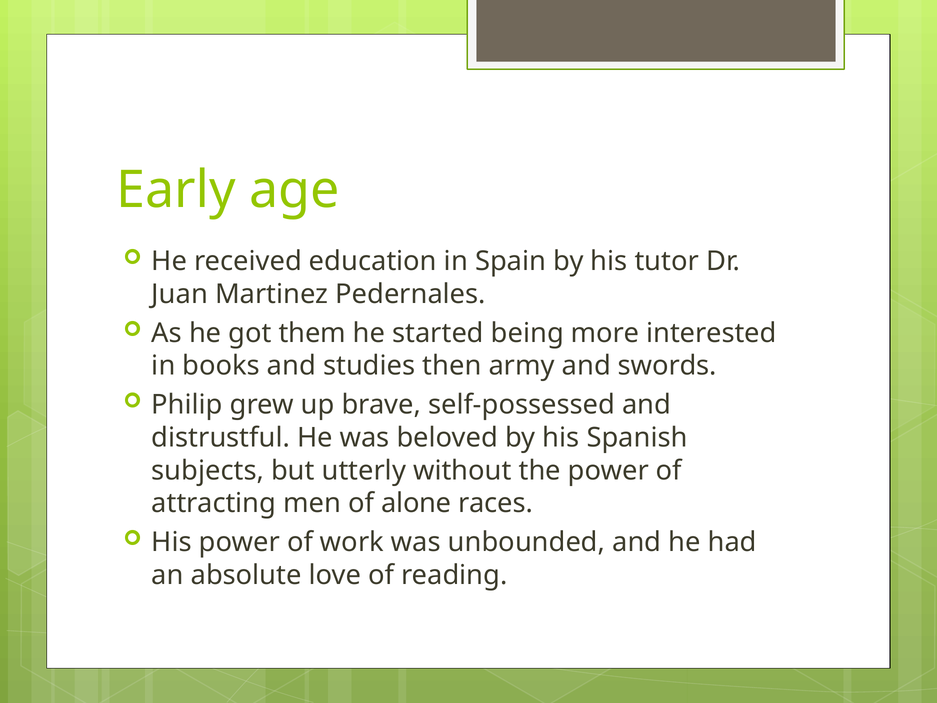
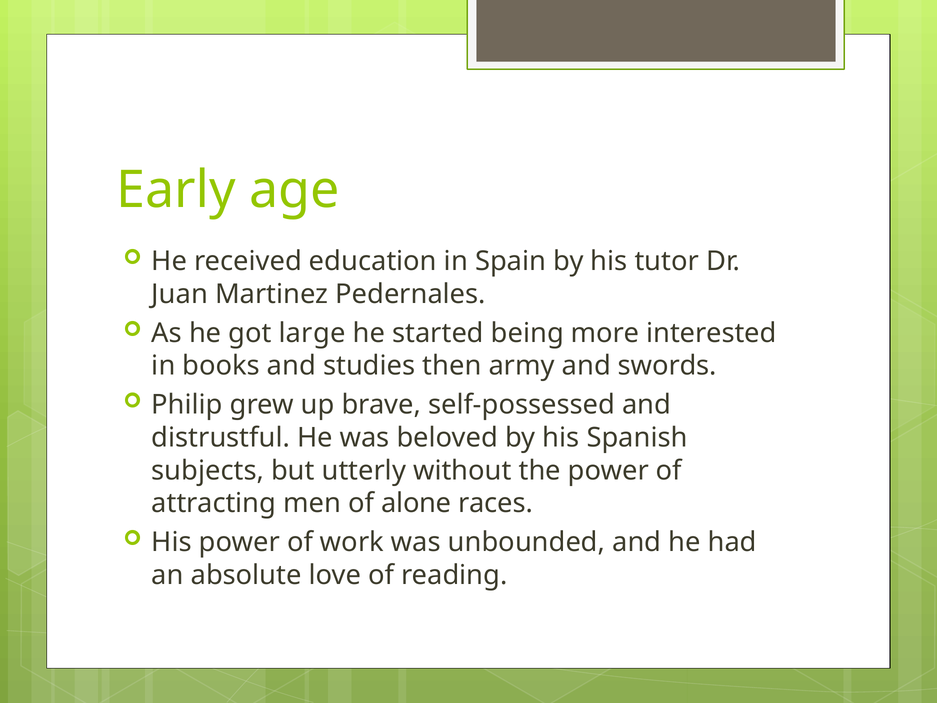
them: them -> large
